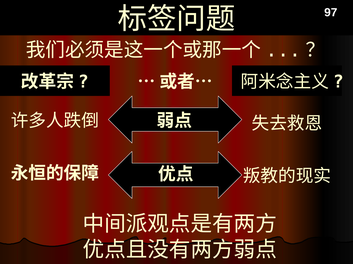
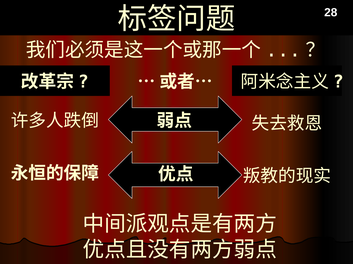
97: 97 -> 28
